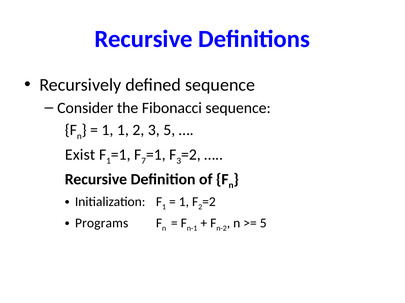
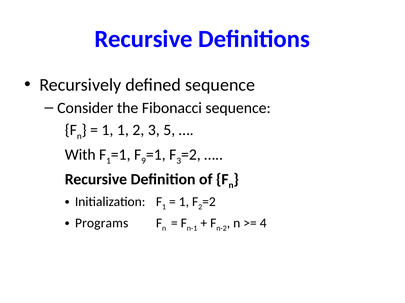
Exist: Exist -> With
7: 7 -> 9
5 at (263, 223): 5 -> 4
